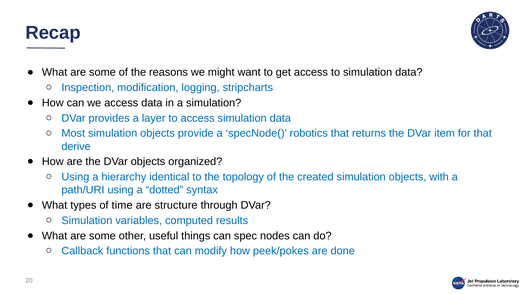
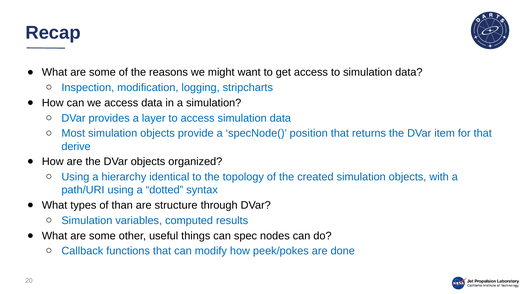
robotics: robotics -> position
time: time -> than
